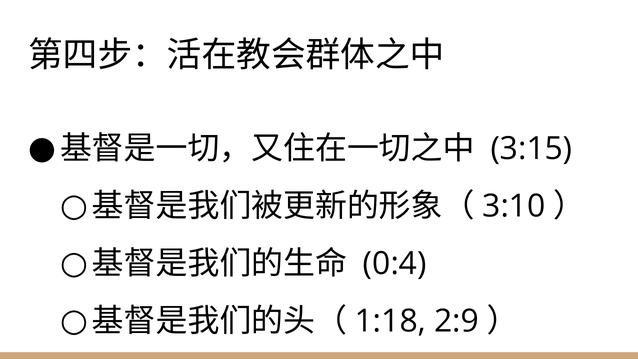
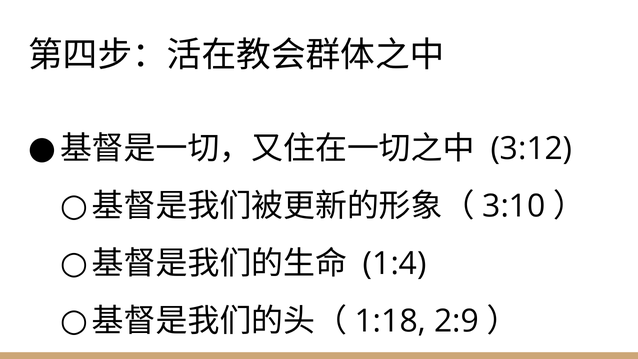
3:15: 3:15 -> 3:12
0:4: 0:4 -> 1:4
